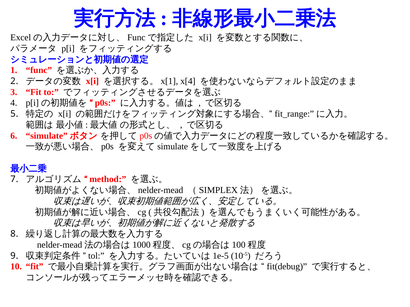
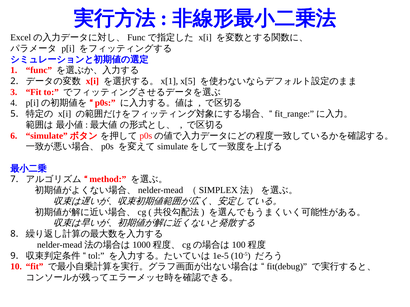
x[4: x[4 -> x[5
